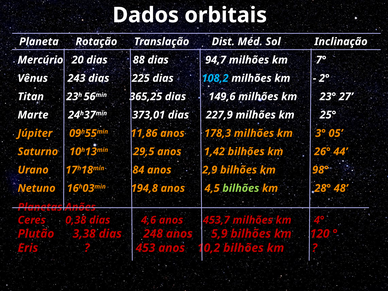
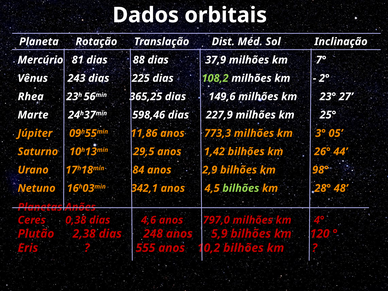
20: 20 -> 81
94,7: 94,7 -> 37,9
108,2 colour: light blue -> light green
Titan: Titan -> Rhea
373,01: 373,01 -> 598,46
178,3: 178,3 -> 773,3
194,8: 194,8 -> 342,1
453,7: 453,7 -> 797,0
3,38: 3,38 -> 2,38
453: 453 -> 555
